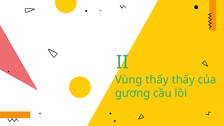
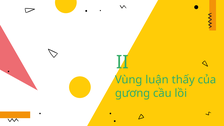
Vùng thấy: thấy -> luận
